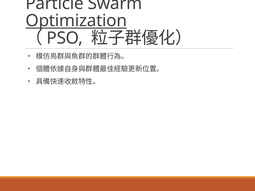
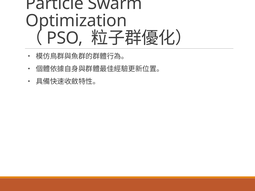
Optimization underline: present -> none
